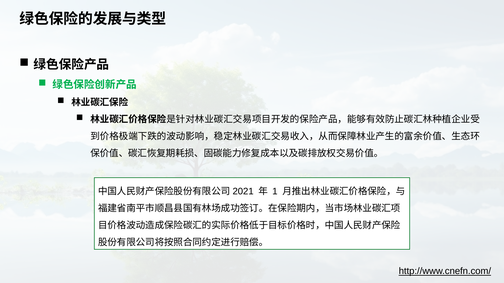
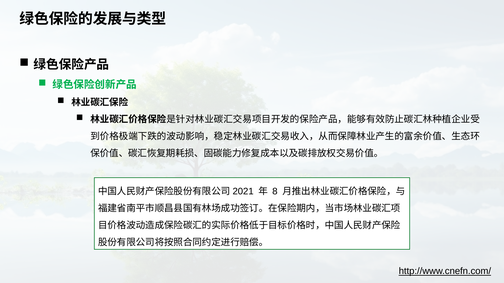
1: 1 -> 8
